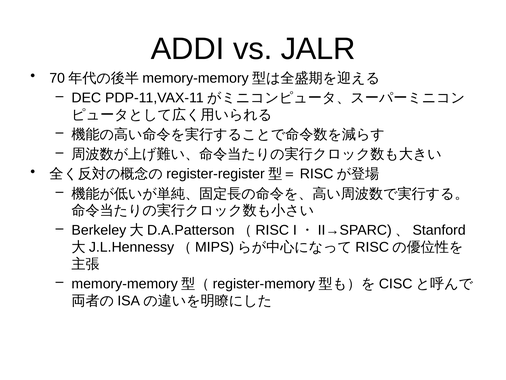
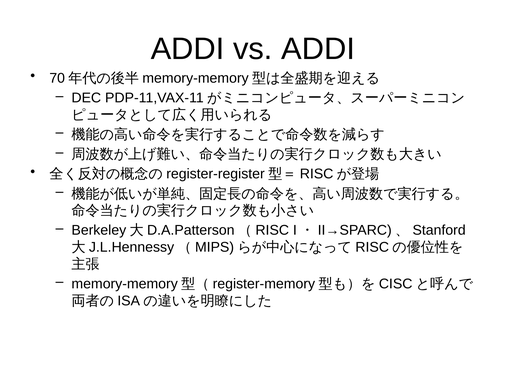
vs JALR: JALR -> ADDI
